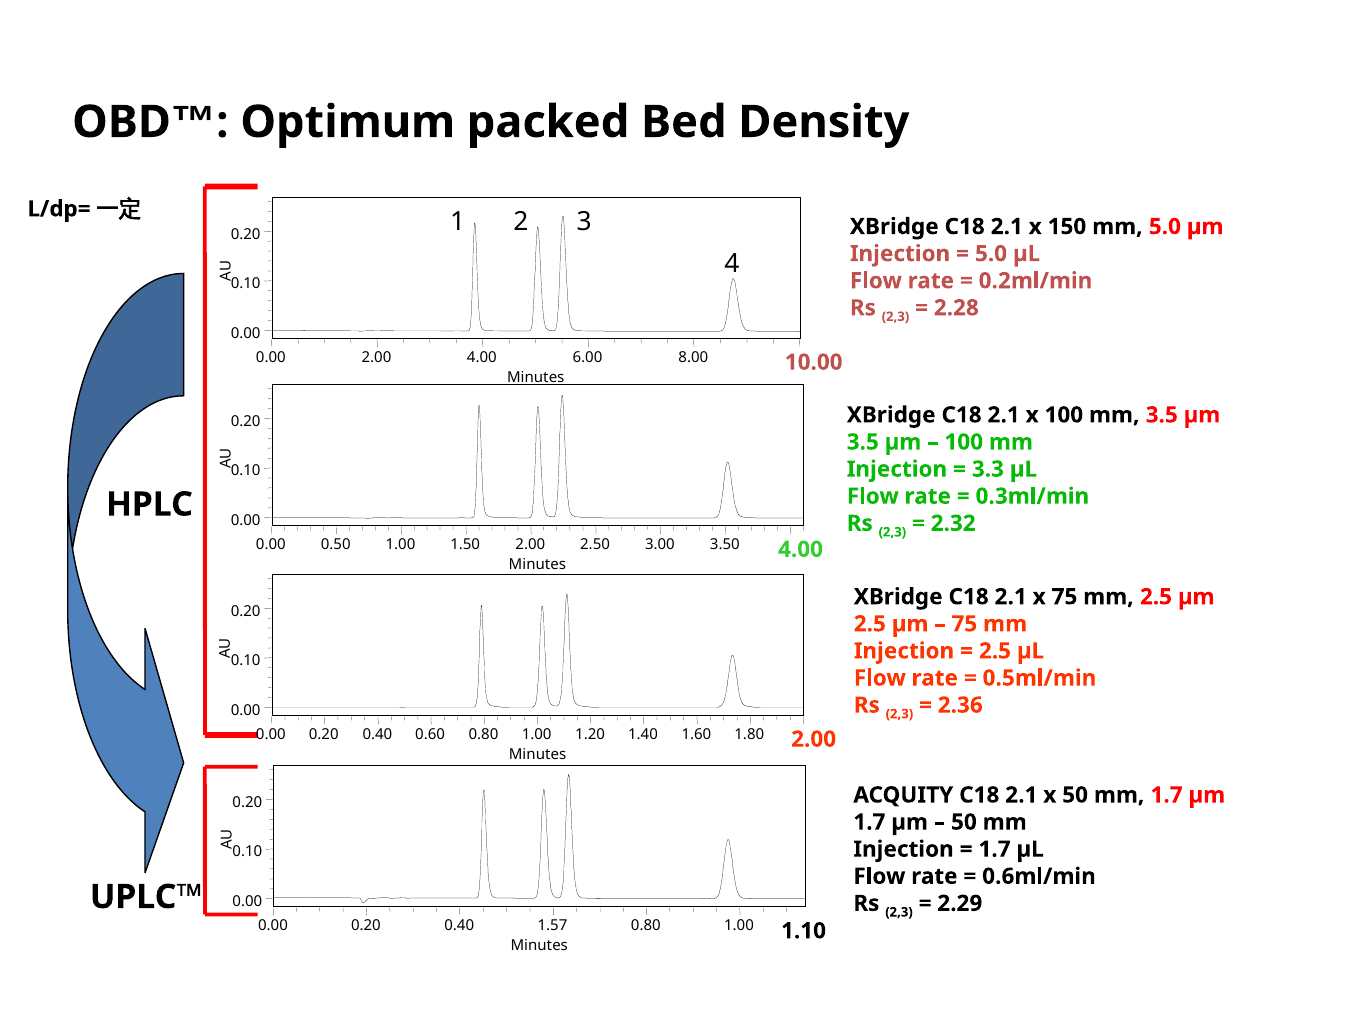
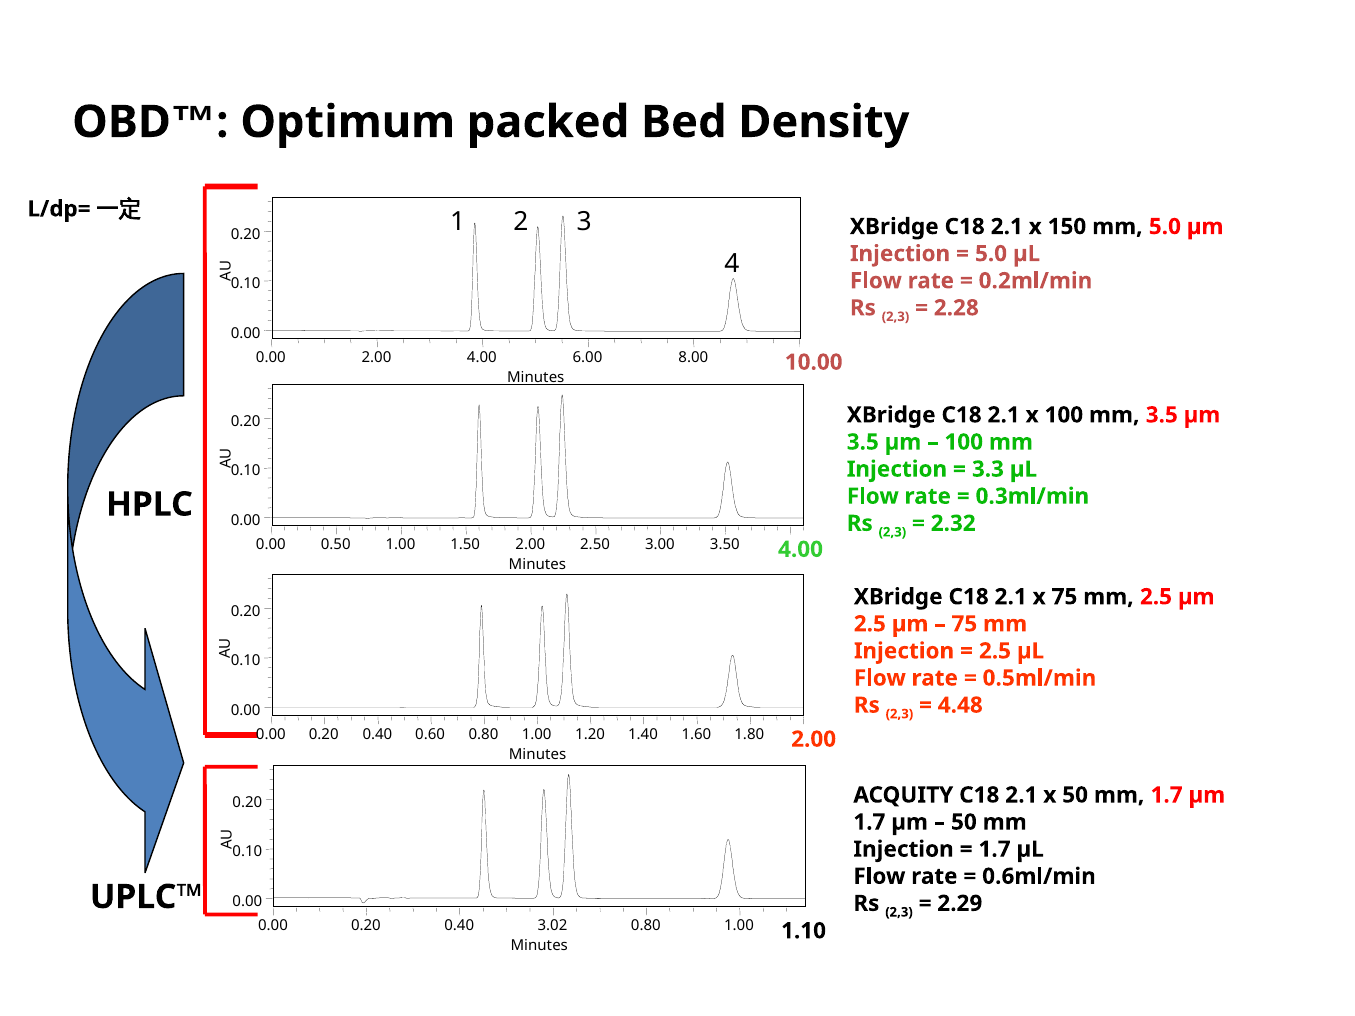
2.36: 2.36 -> 4.48
1.57: 1.57 -> 3.02
